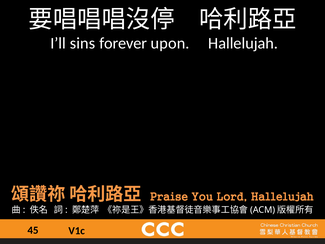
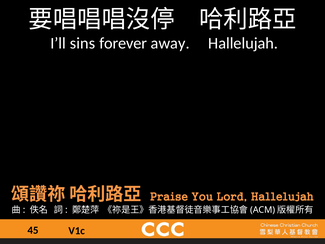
upon: upon -> away
